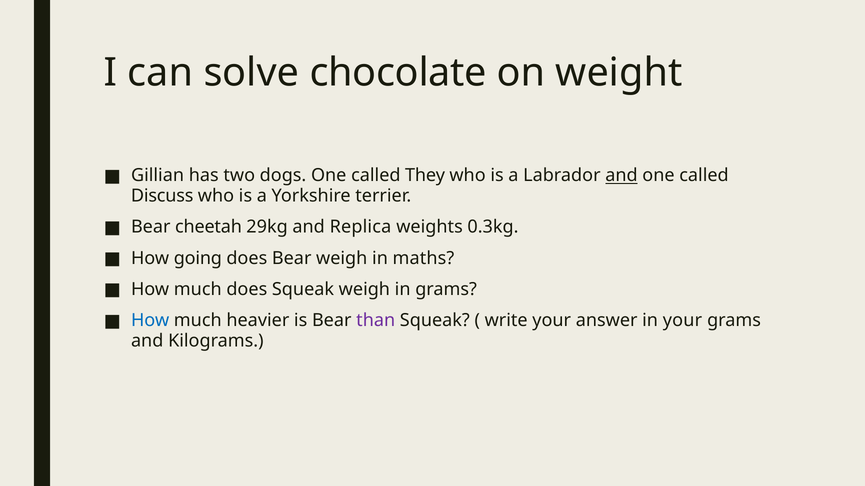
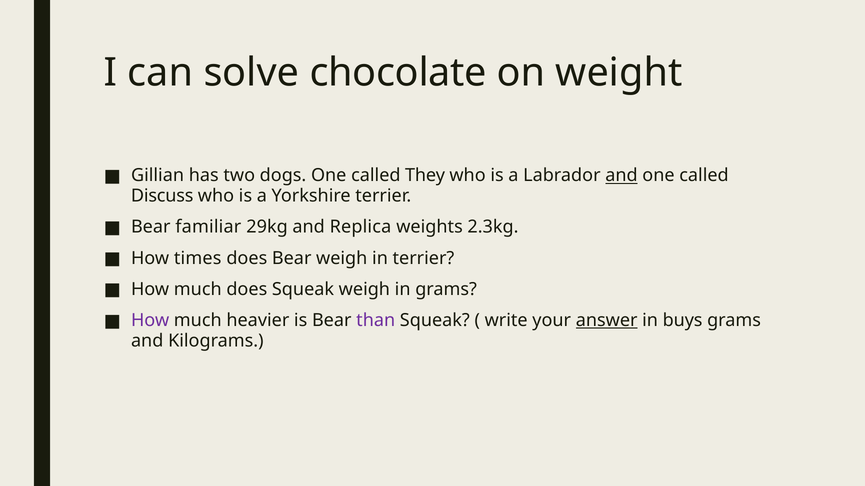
cheetah: cheetah -> familiar
0.3kg: 0.3kg -> 2.3kg
going: going -> times
in maths: maths -> terrier
How at (150, 321) colour: blue -> purple
answer underline: none -> present
in your: your -> buys
